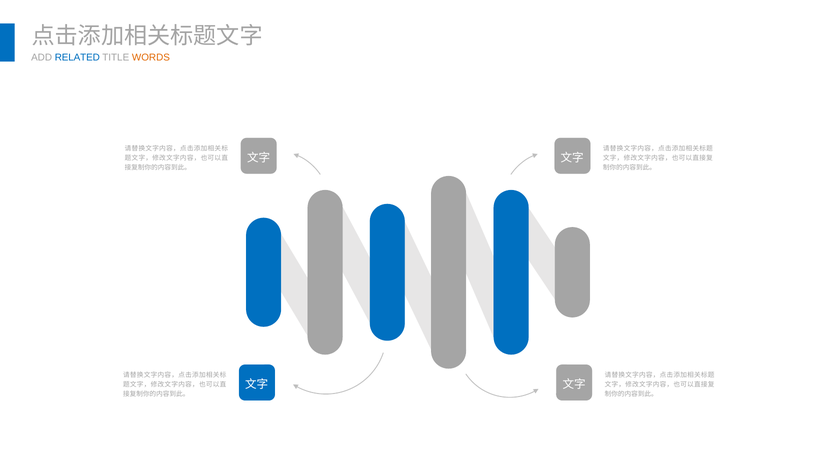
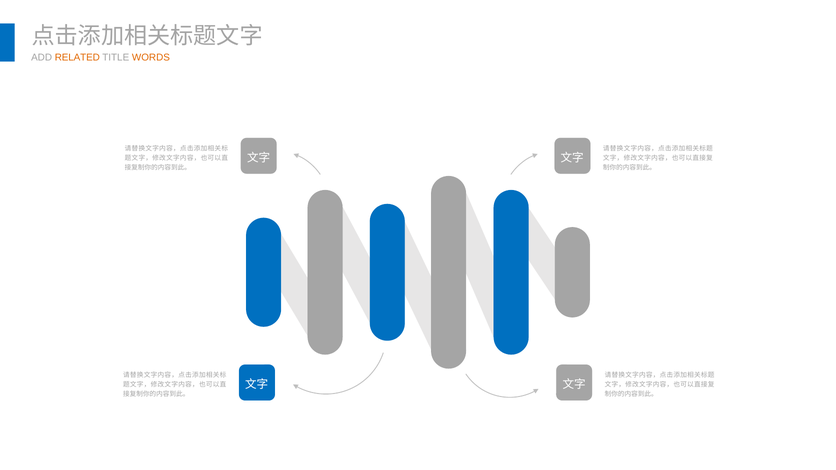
RELATED colour: blue -> orange
